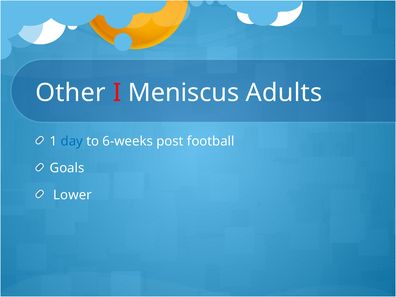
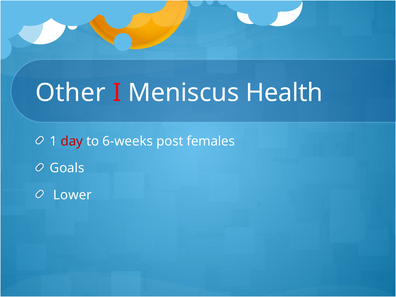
Adults: Adults -> Health
day colour: blue -> red
football: football -> females
